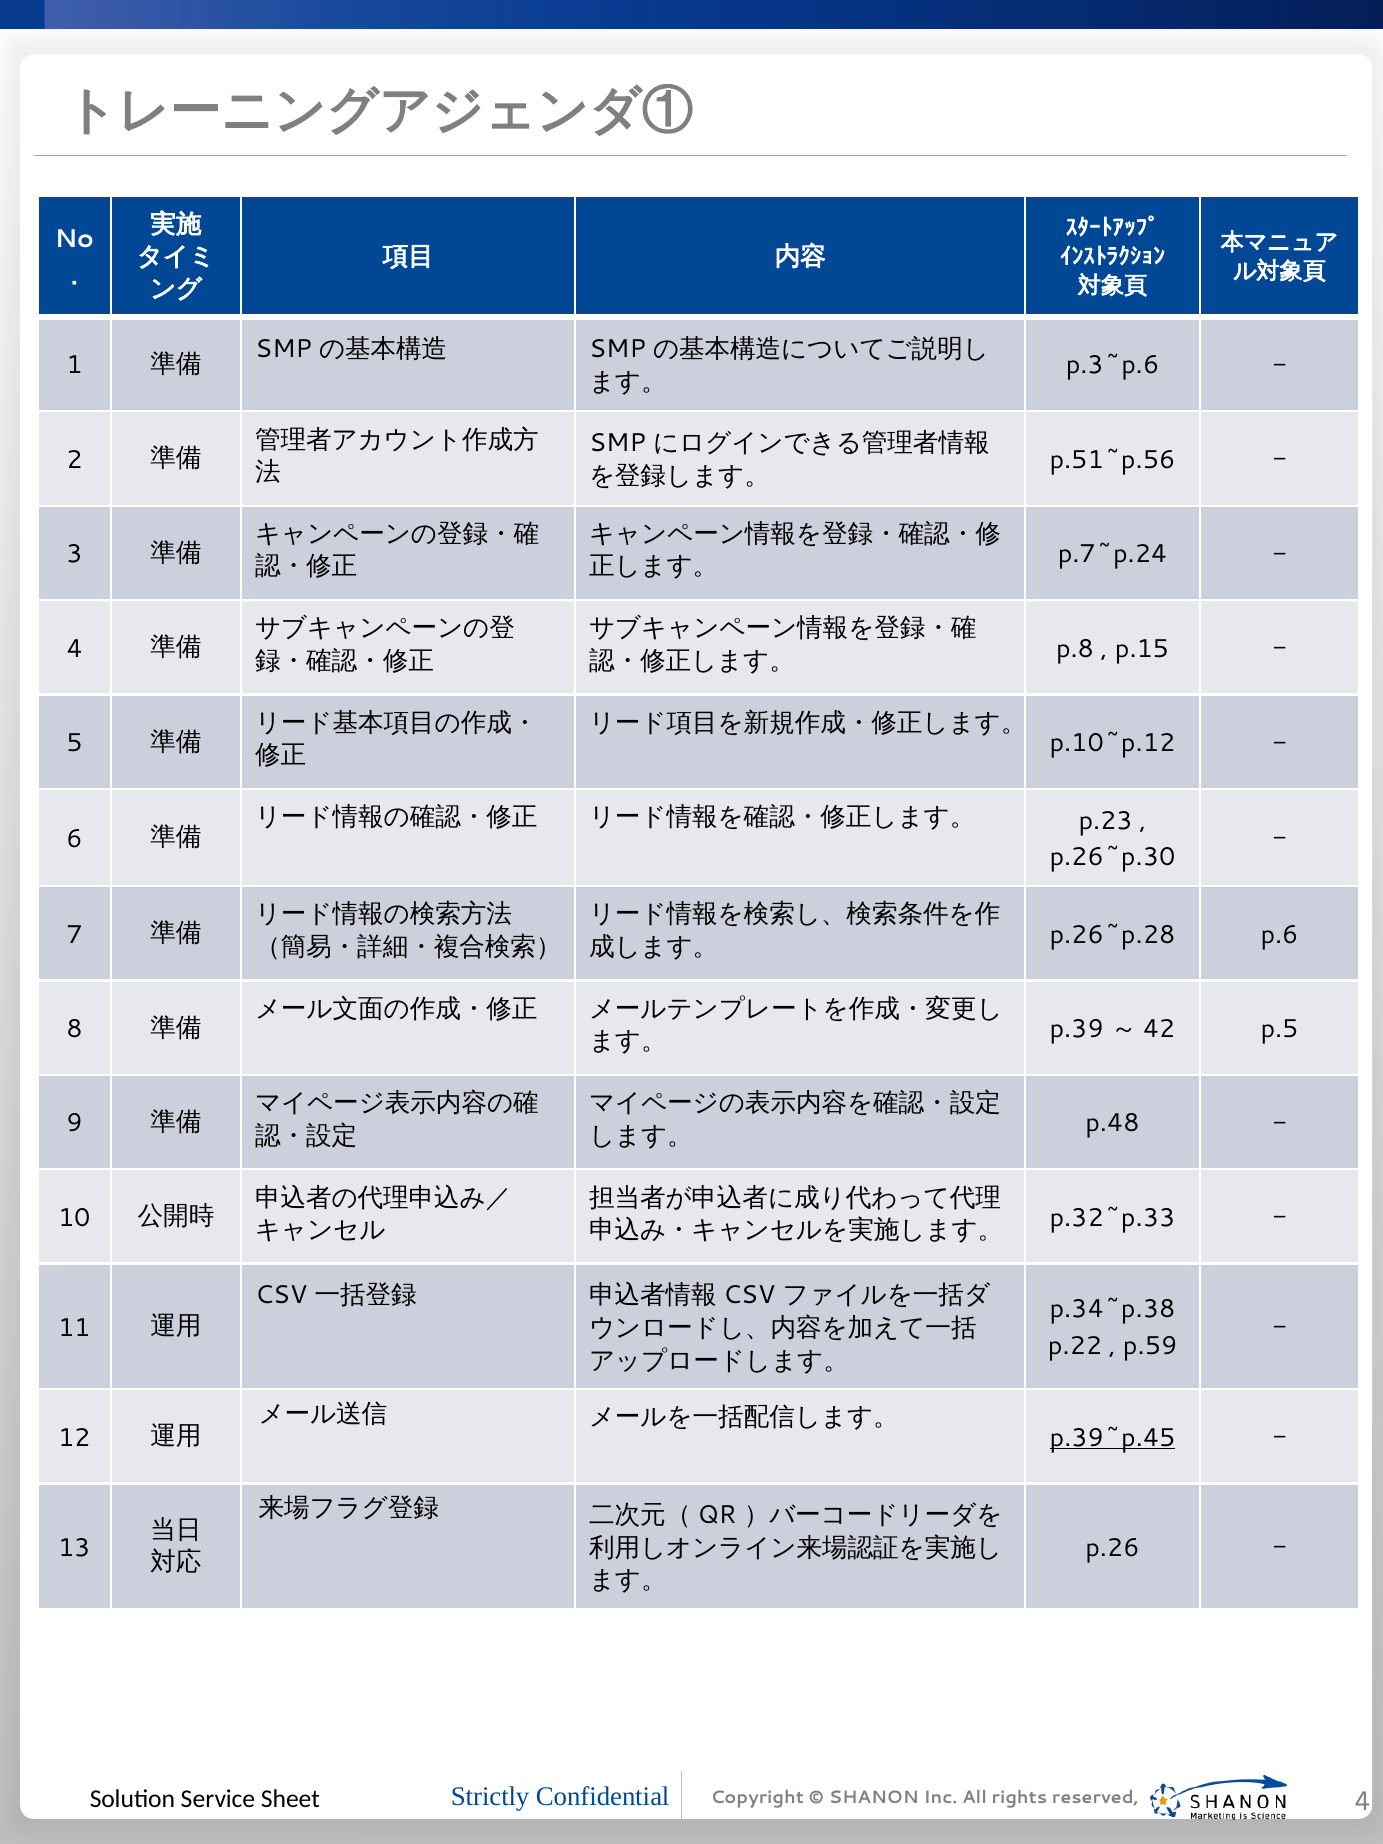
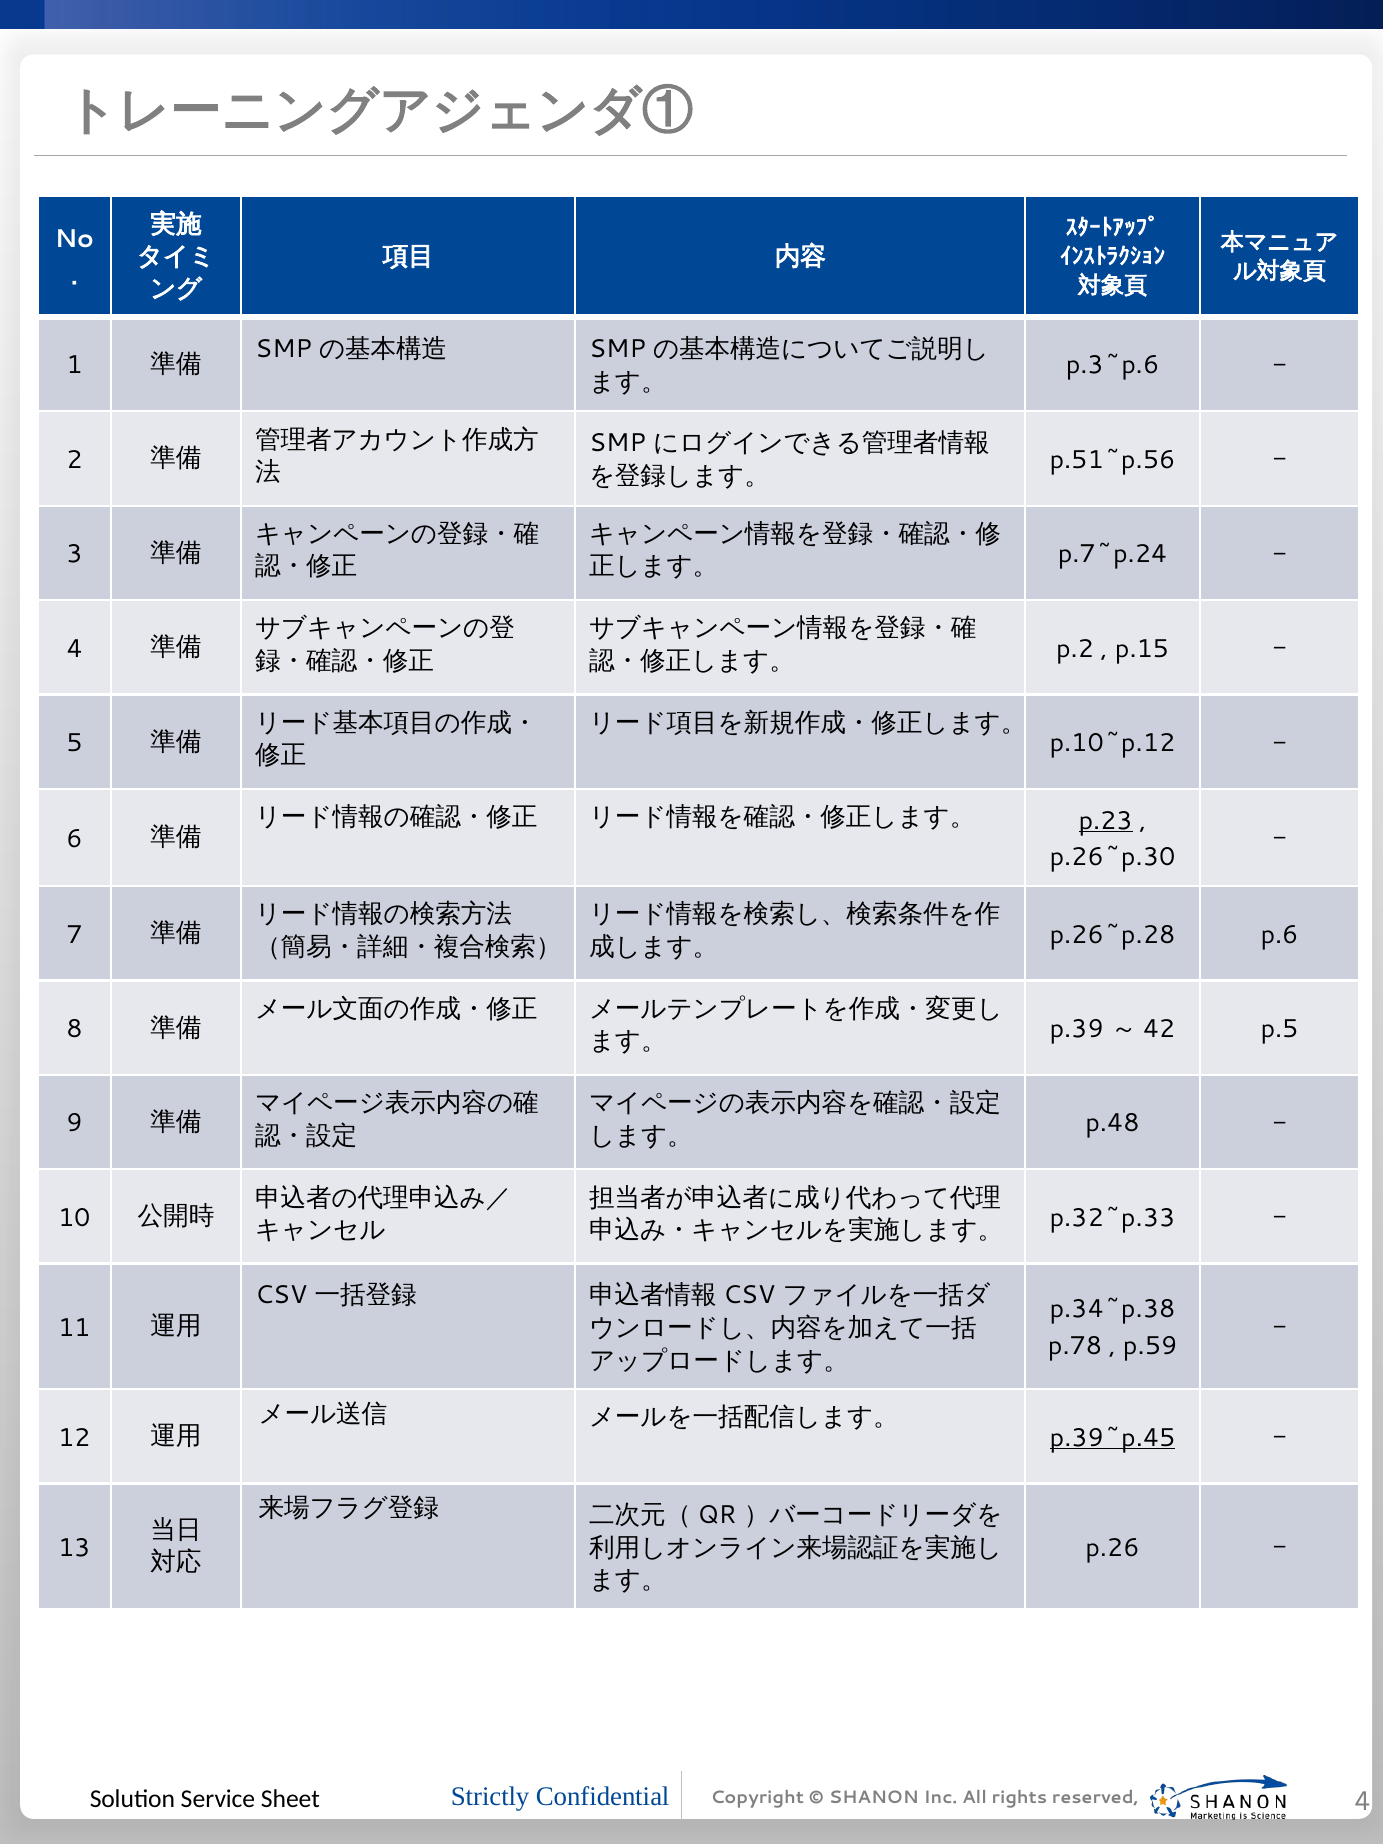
p.8: p.8 -> p.2
p.23 underline: none -> present
p.22: p.22 -> p.78
